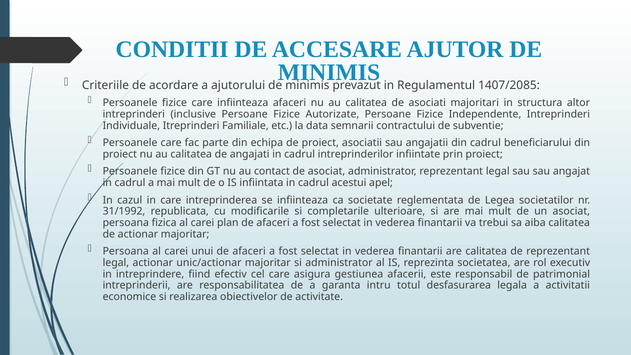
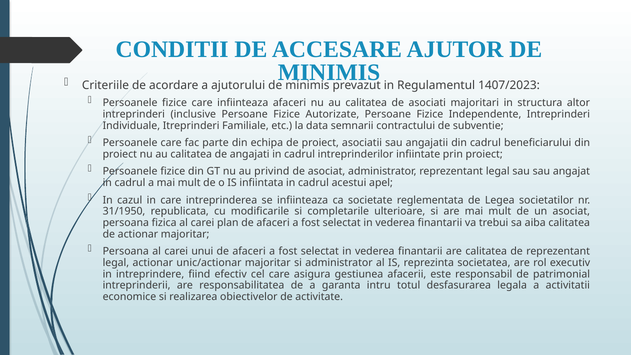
1407/2085: 1407/2085 -> 1407/2023
contact: contact -> privind
31/1992: 31/1992 -> 31/1950
